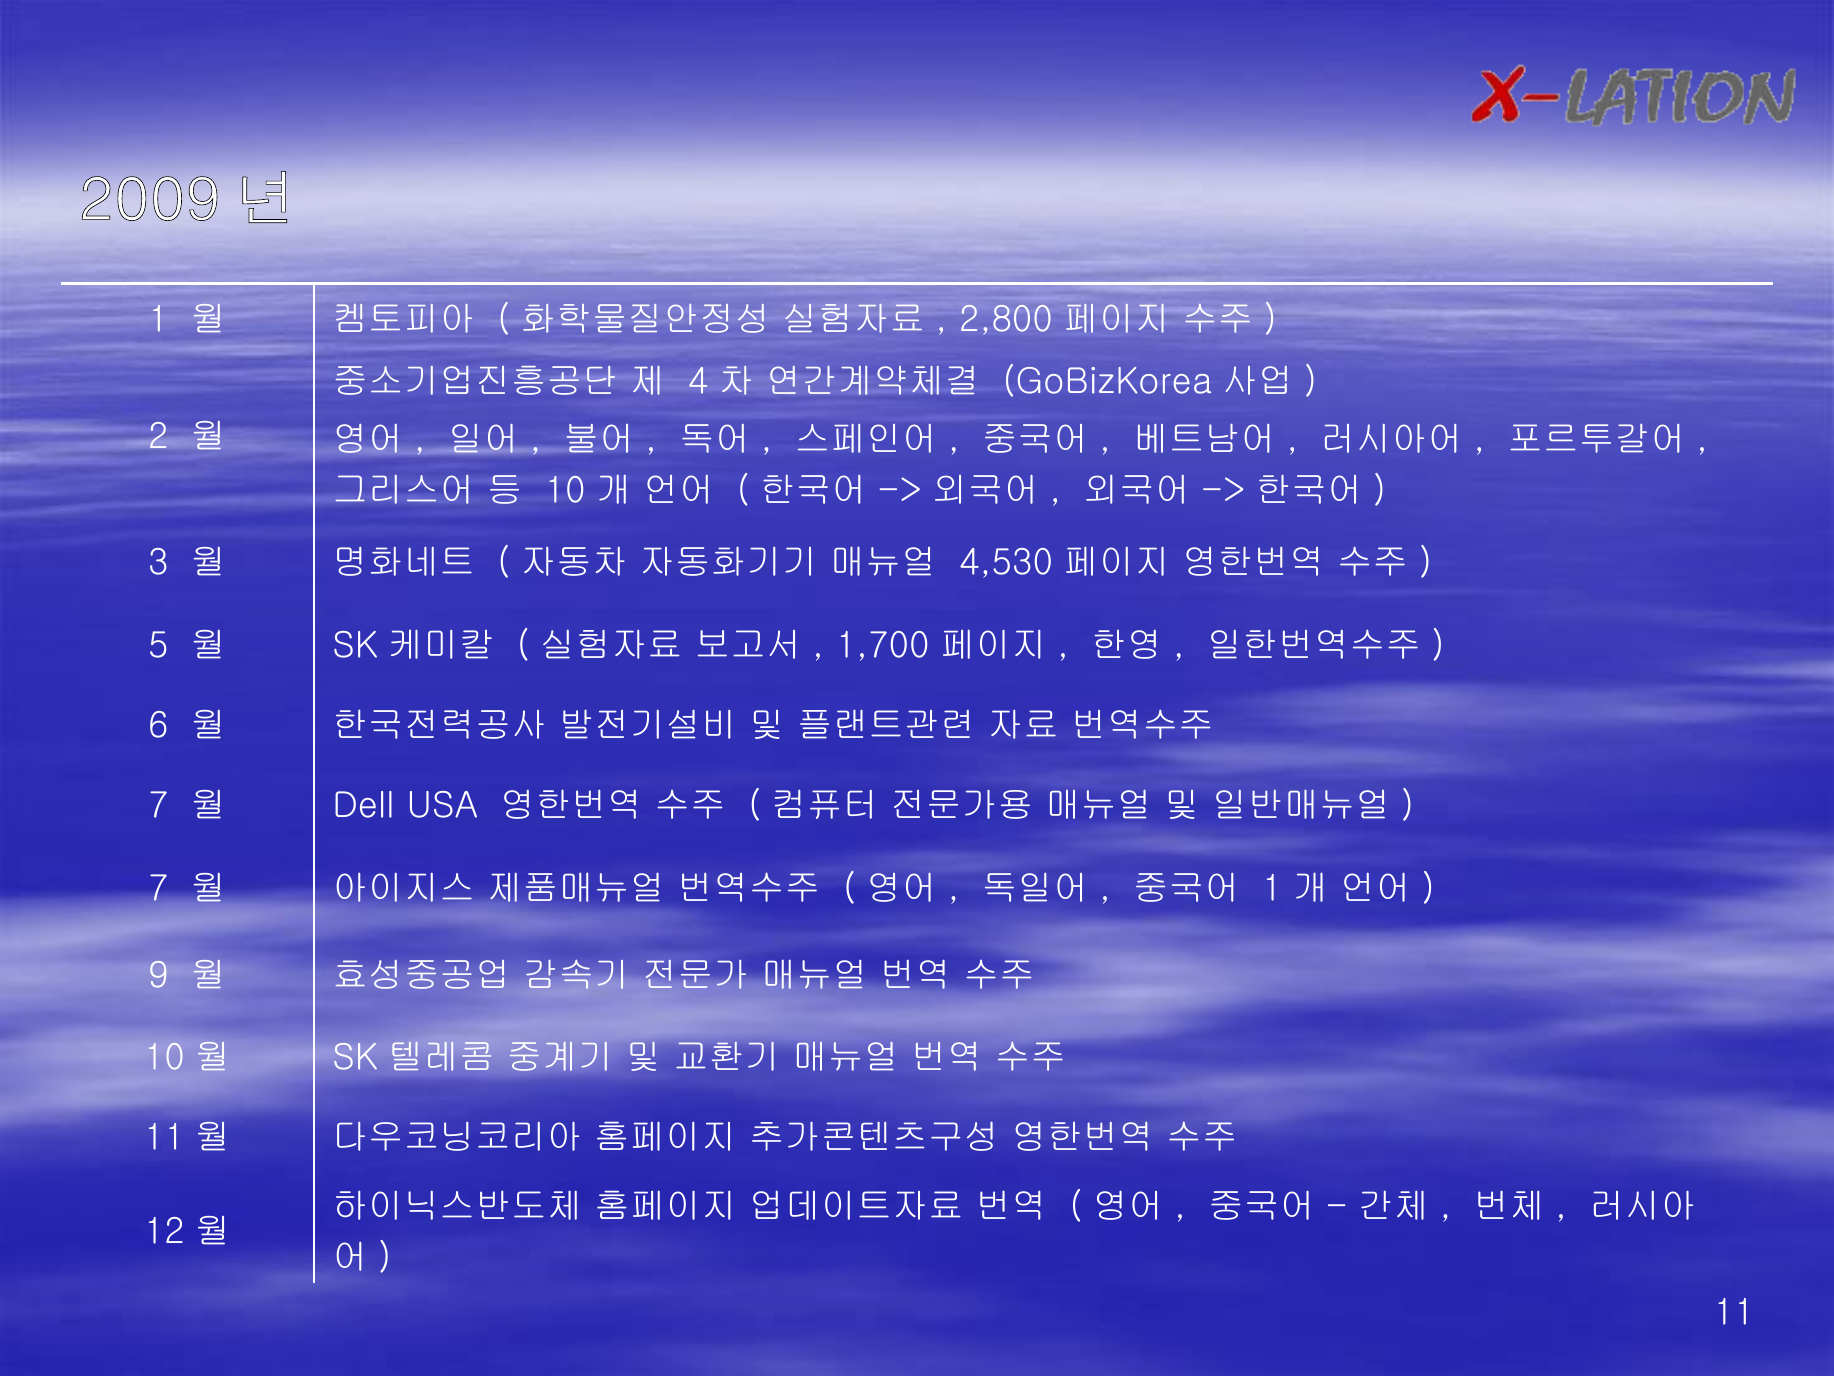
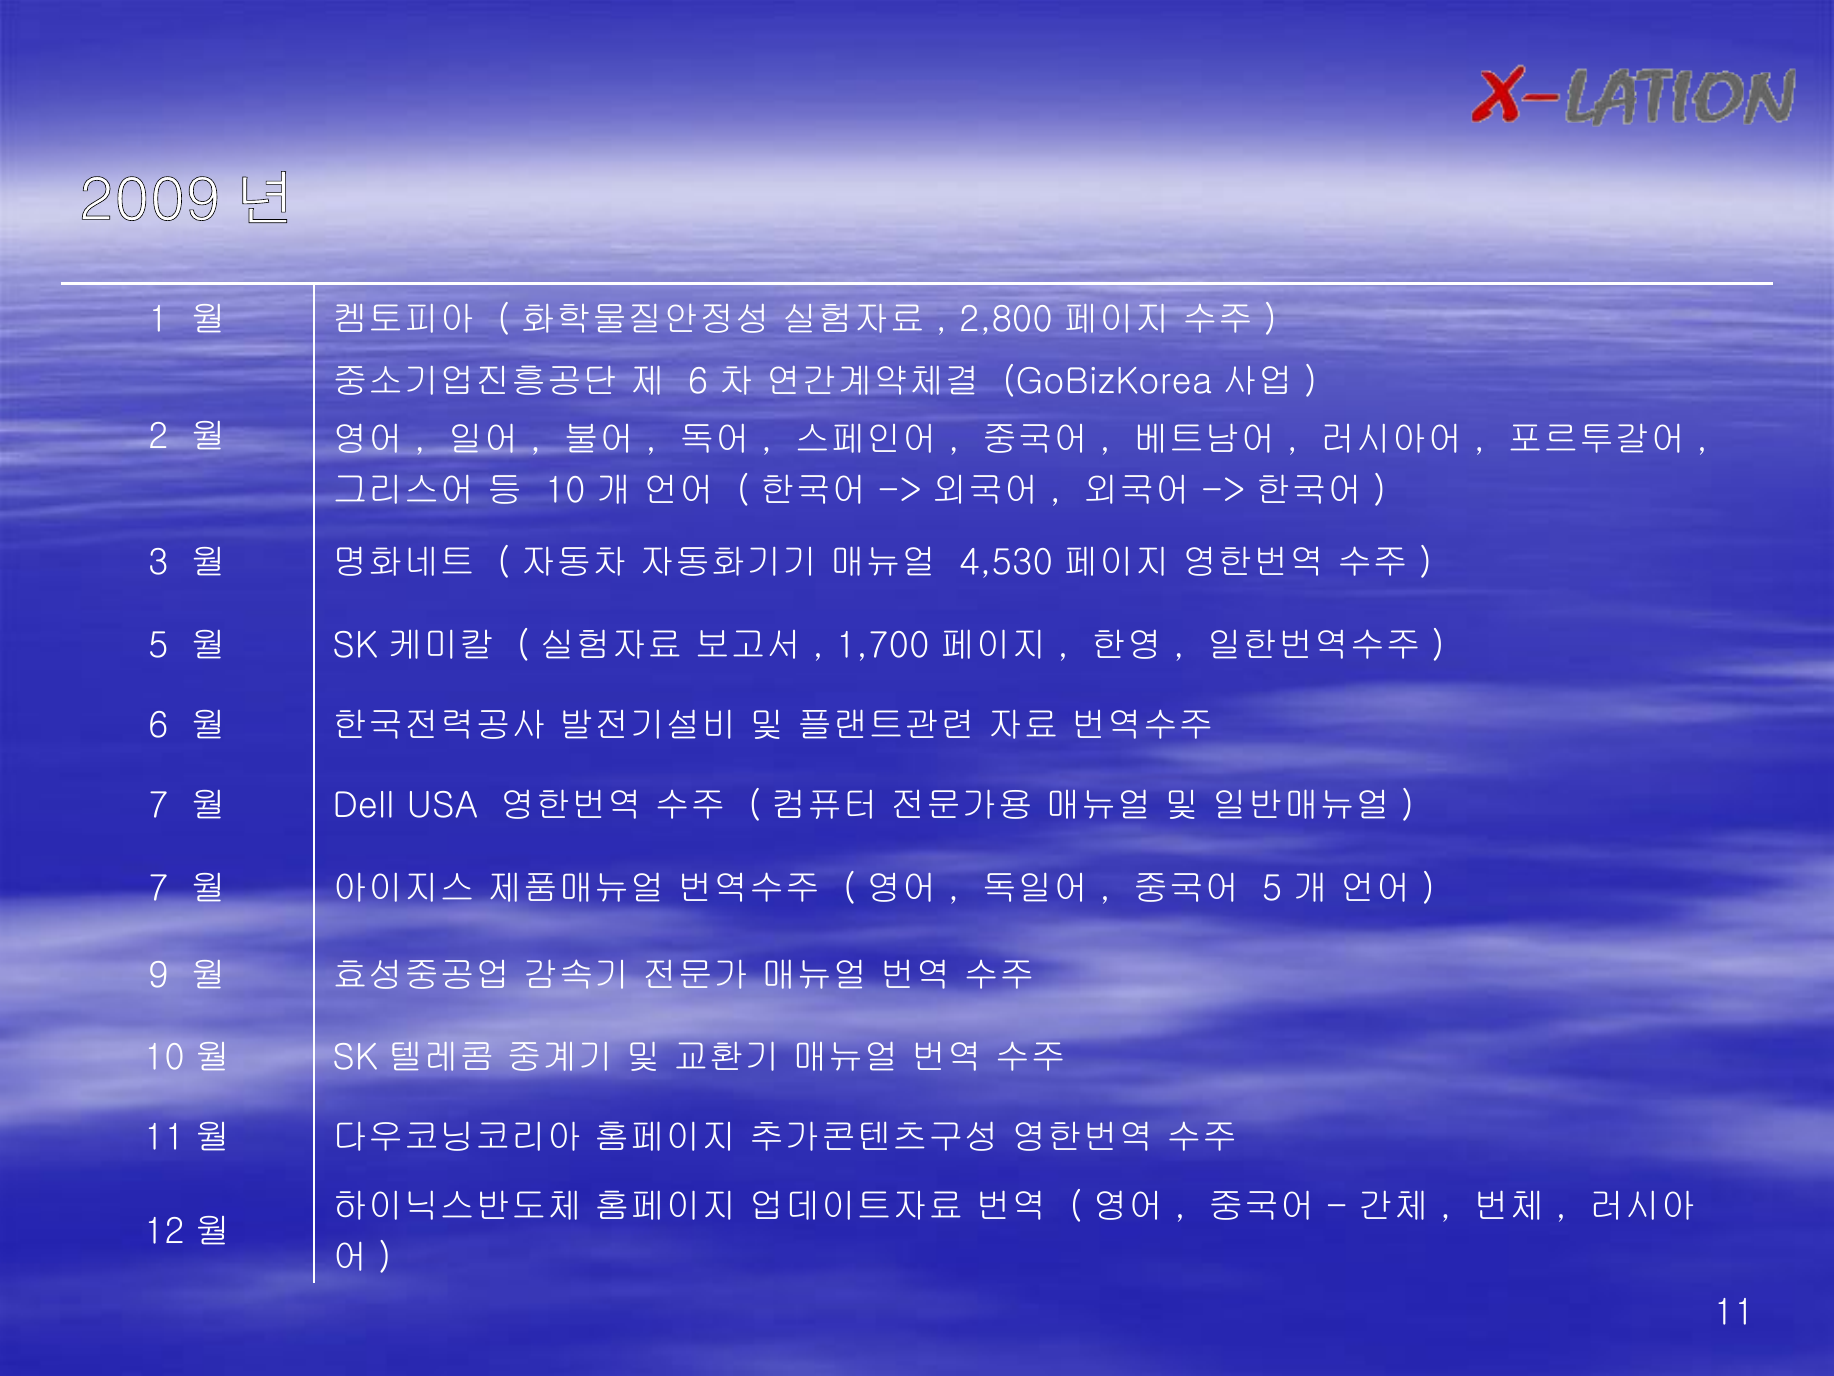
4 at (698, 382): 4 -> 6
1 at (1272, 888): 1 -> 5
